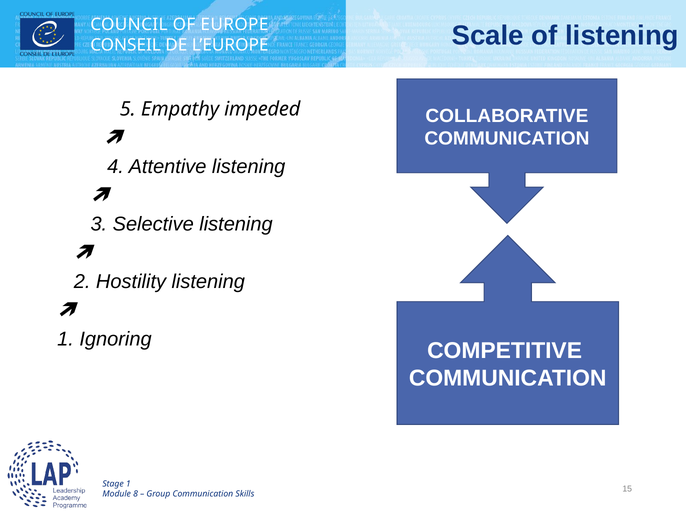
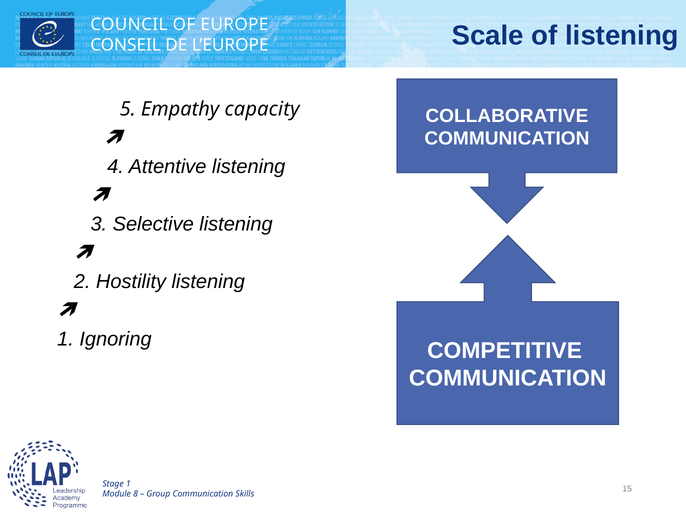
impeded: impeded -> capacity
